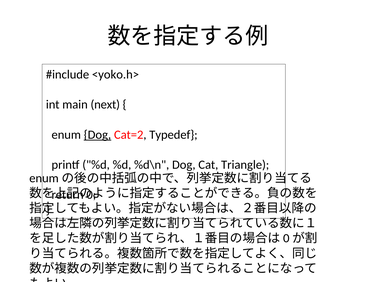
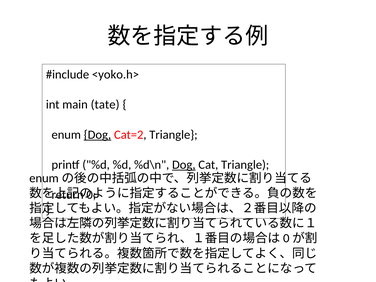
next: next -> tate
Cat=2 Typedef: Typedef -> Triangle
Dog at (184, 165) underline: none -> present
